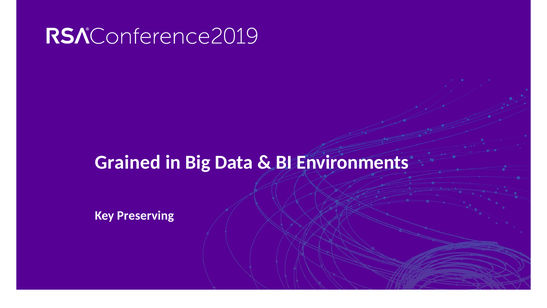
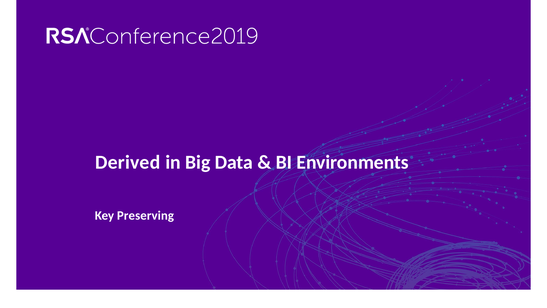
Grained: Grained -> Derived
